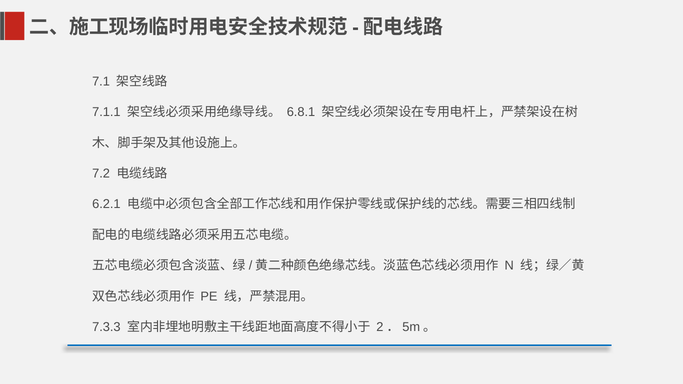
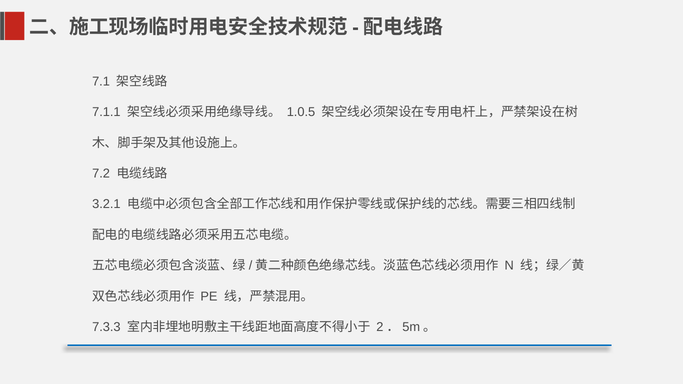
6.8.1: 6.8.1 -> 1.0.5
6.2.1: 6.2.1 -> 3.2.1
